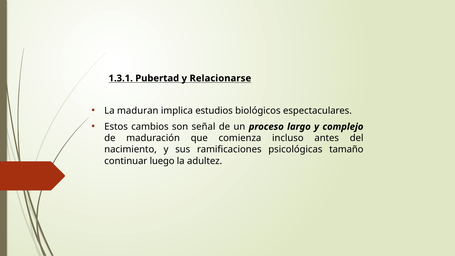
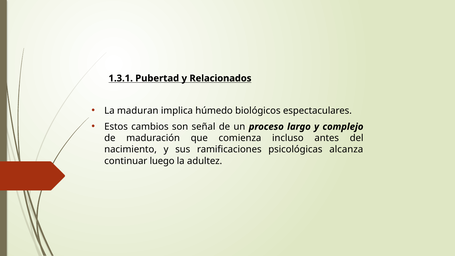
Relacionarse: Relacionarse -> Relacionados
estudios: estudios -> húmedo
tamaño: tamaño -> alcanza
